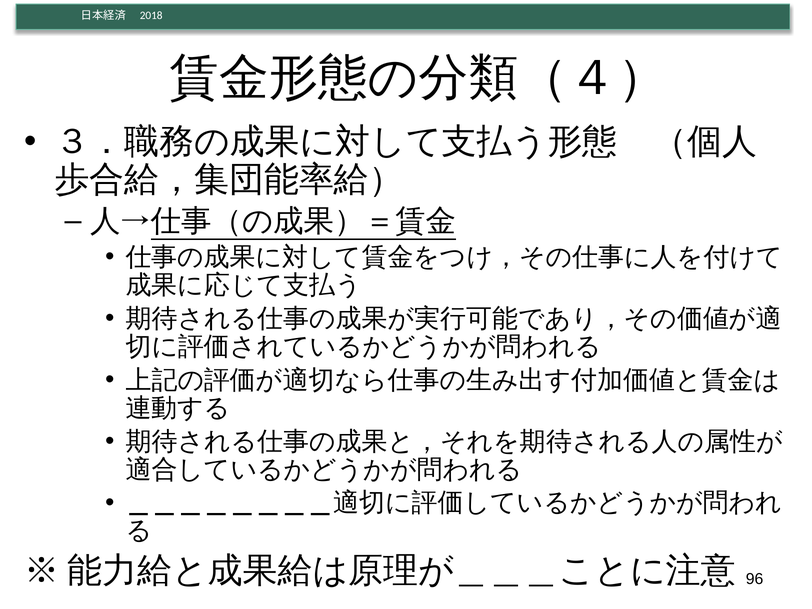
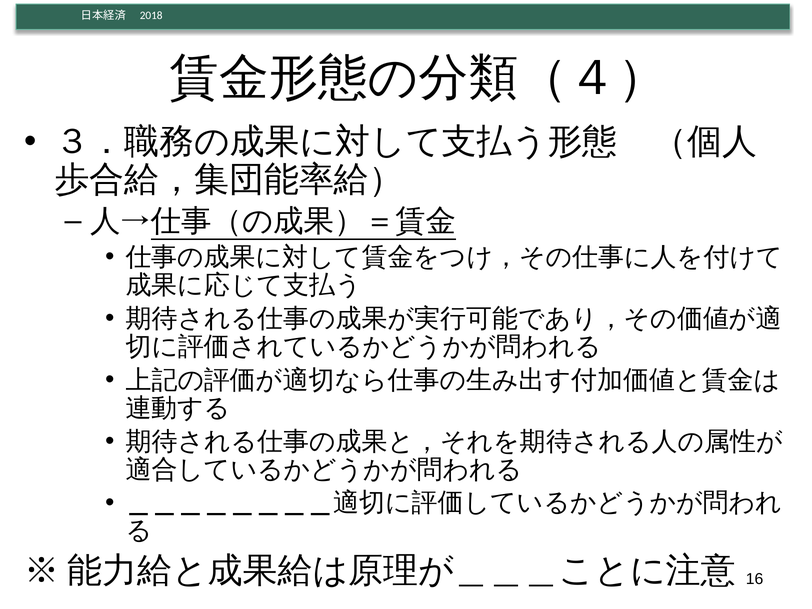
96: 96 -> 16
